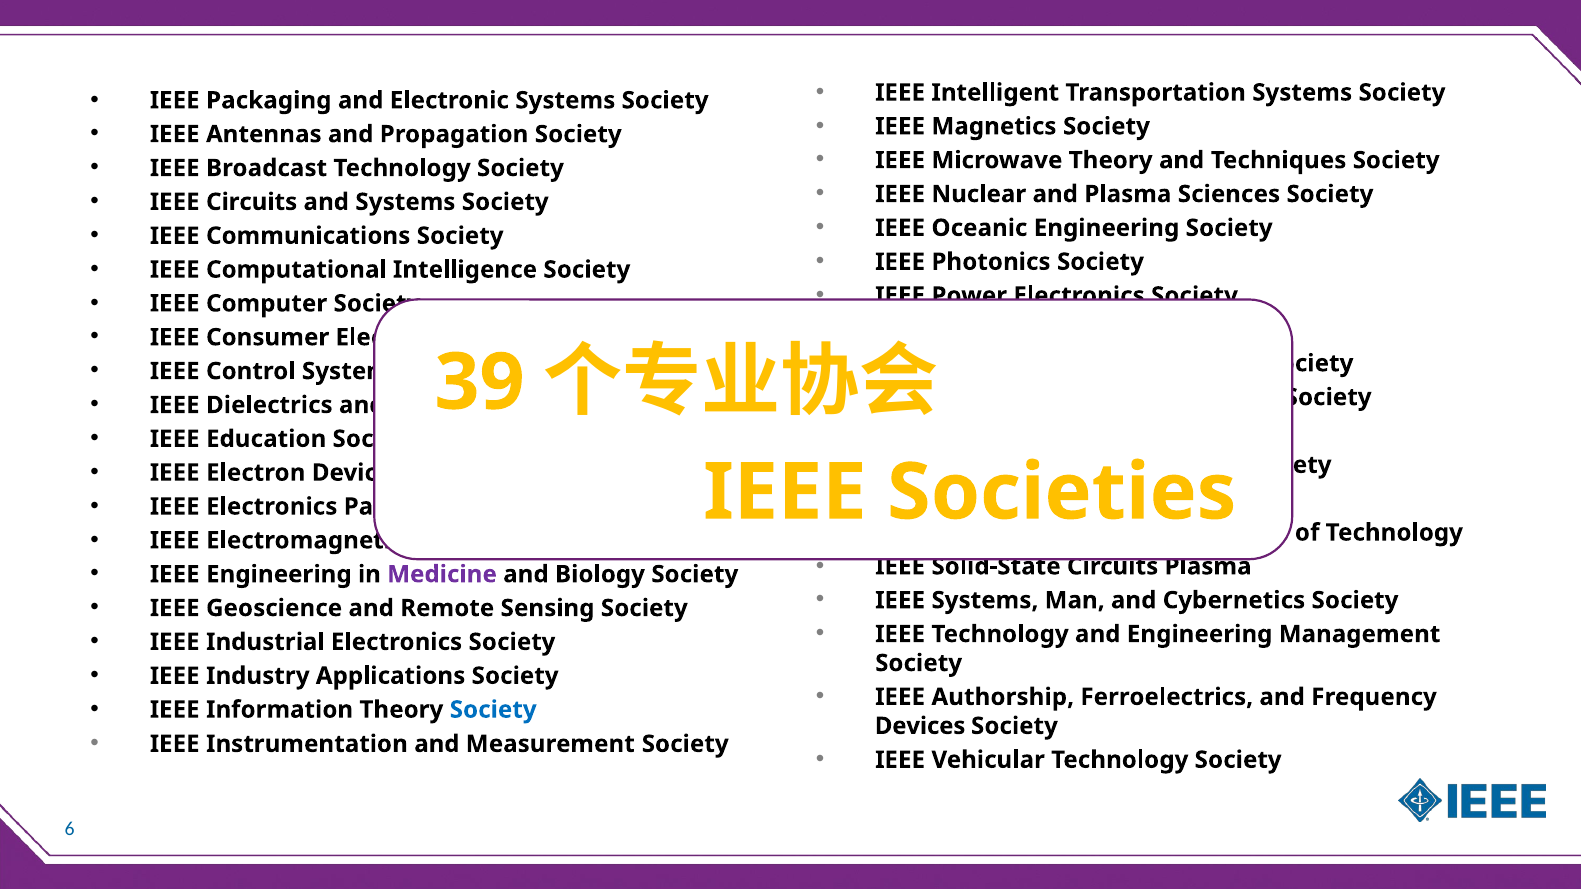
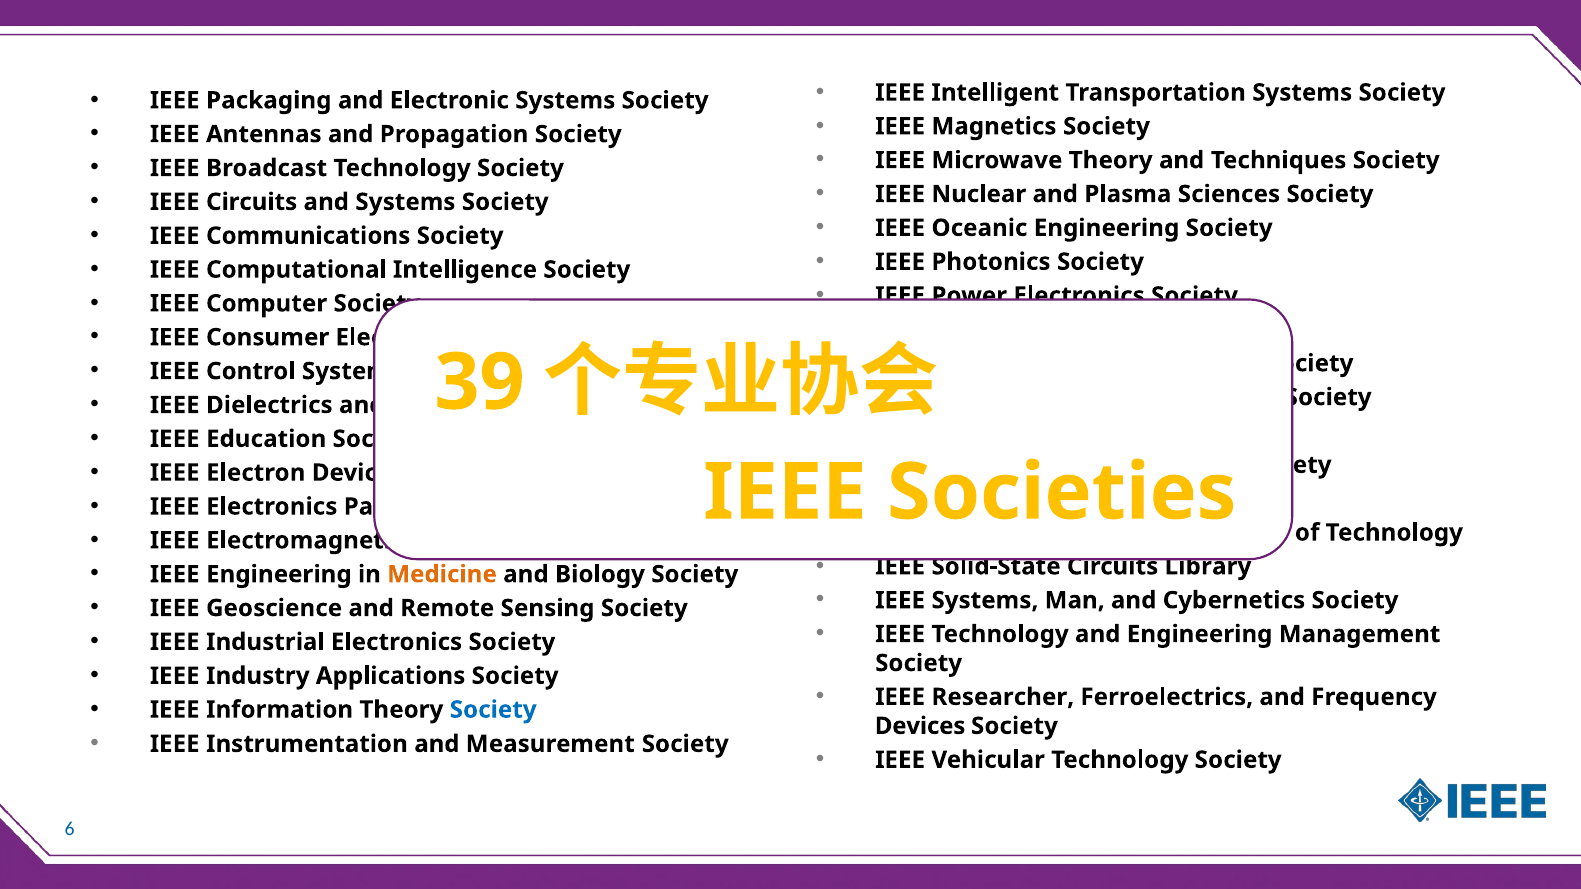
Circuits Plasma: Plasma -> Library
Medicine colour: purple -> orange
Authorship: Authorship -> Researcher
